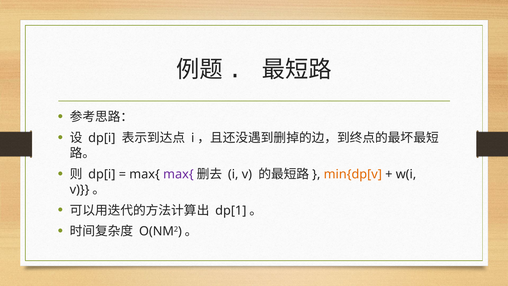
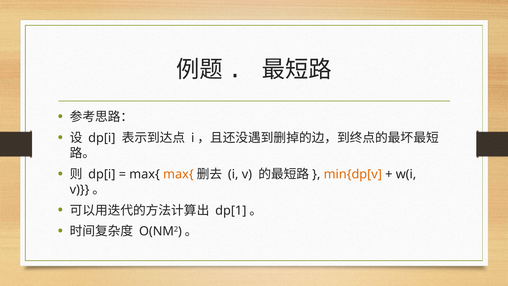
max{ at (178, 174) colour: purple -> orange
